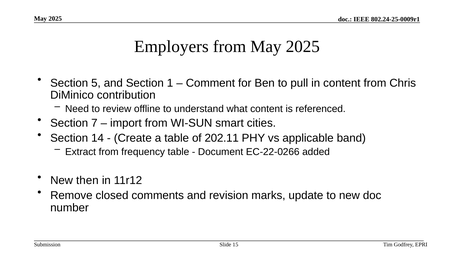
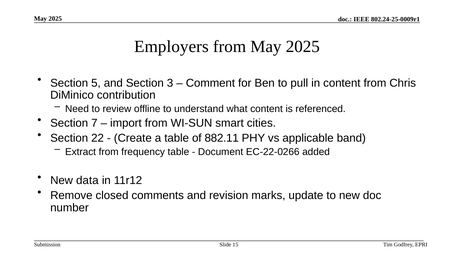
1: 1 -> 3
14: 14 -> 22
202.11: 202.11 -> 882.11
then: then -> data
